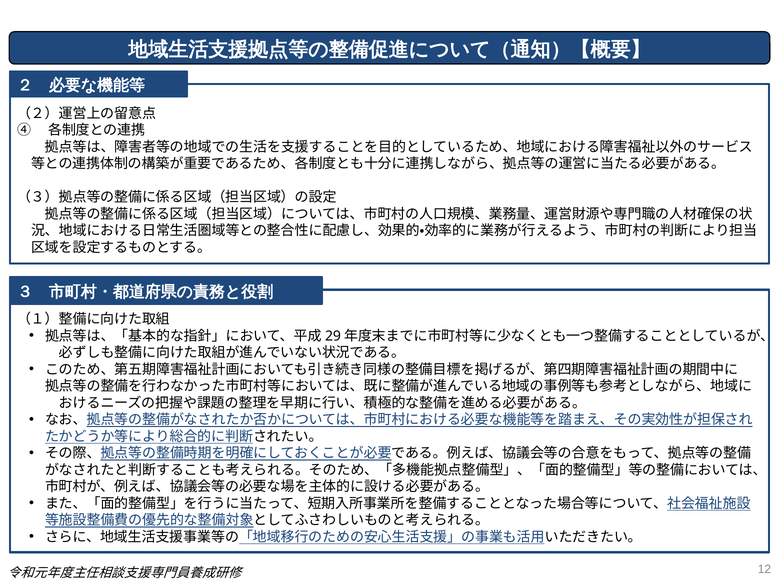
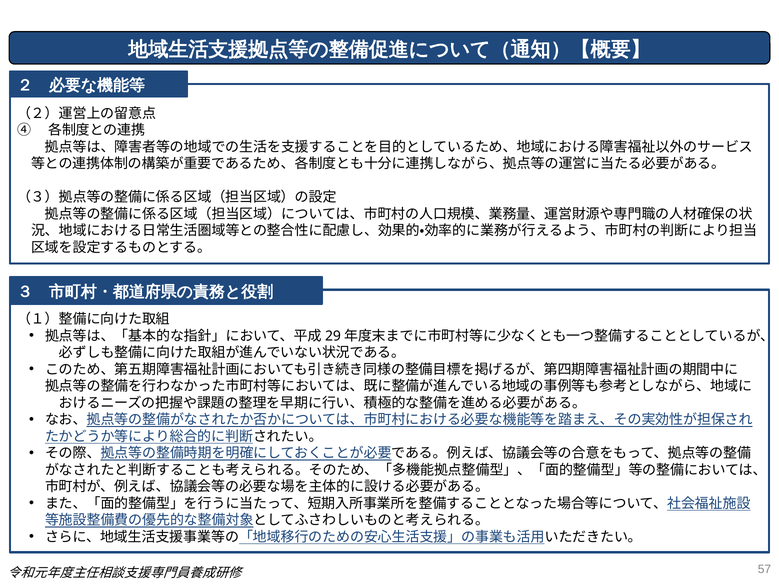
12: 12 -> 57
